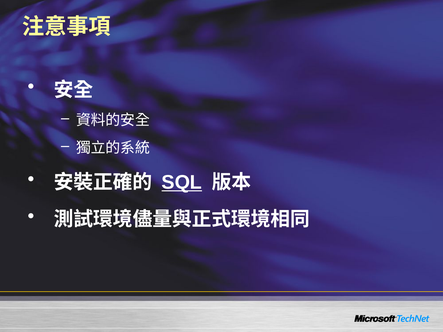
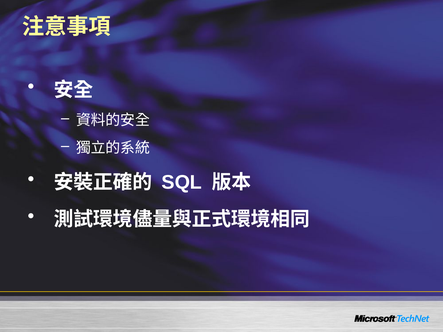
SQL underline: present -> none
